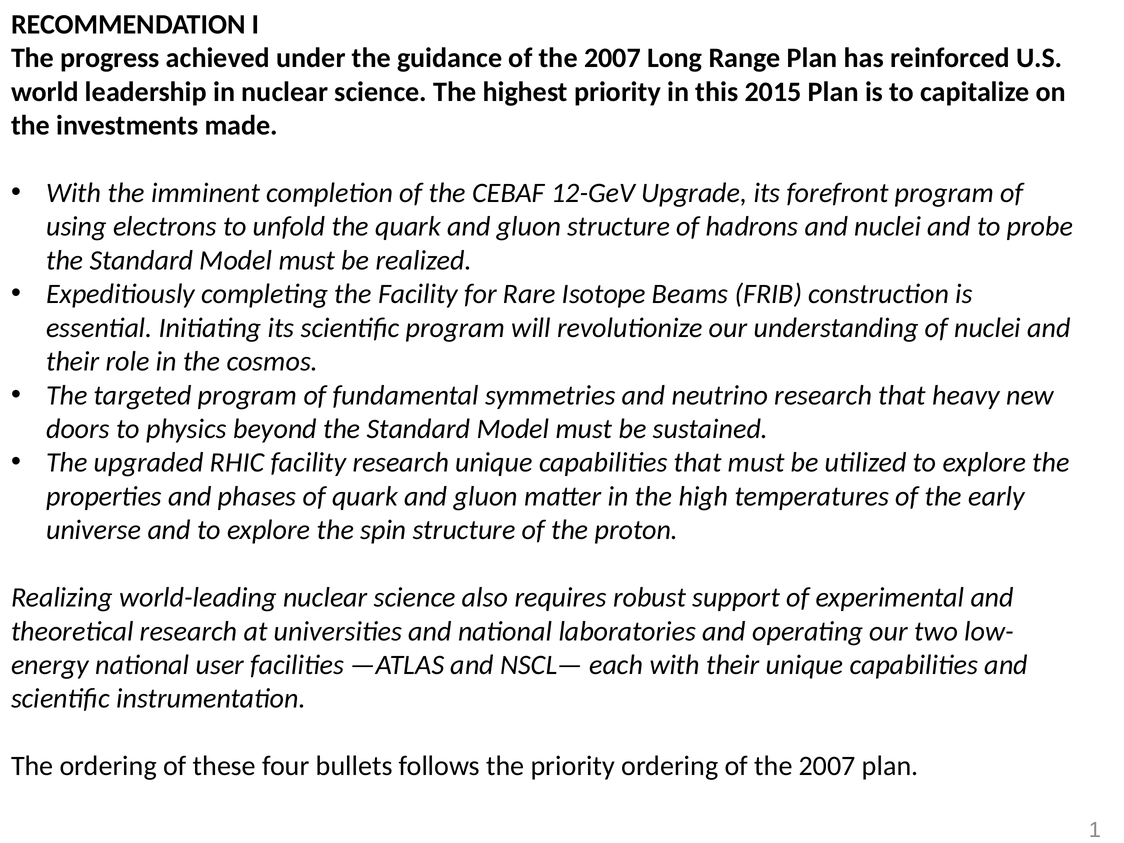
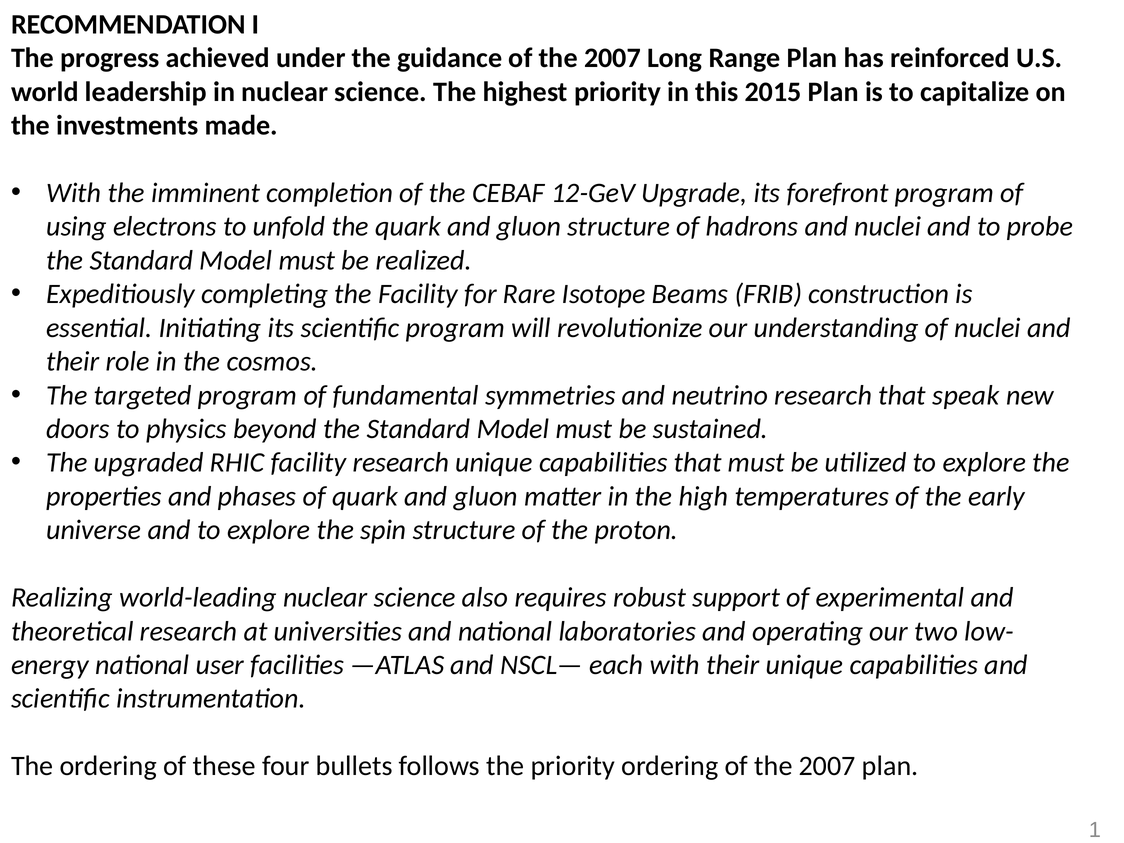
heavy: heavy -> speak
